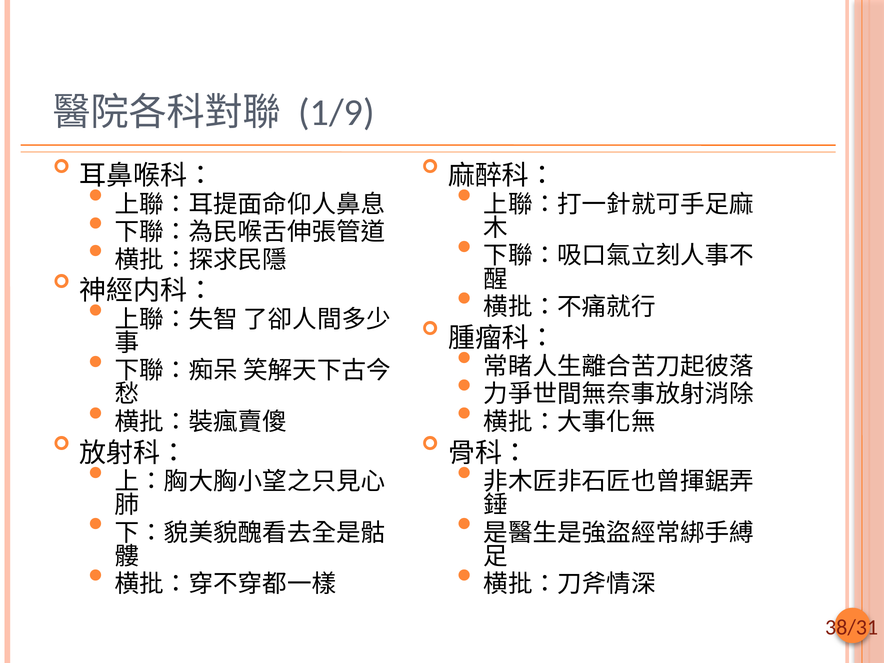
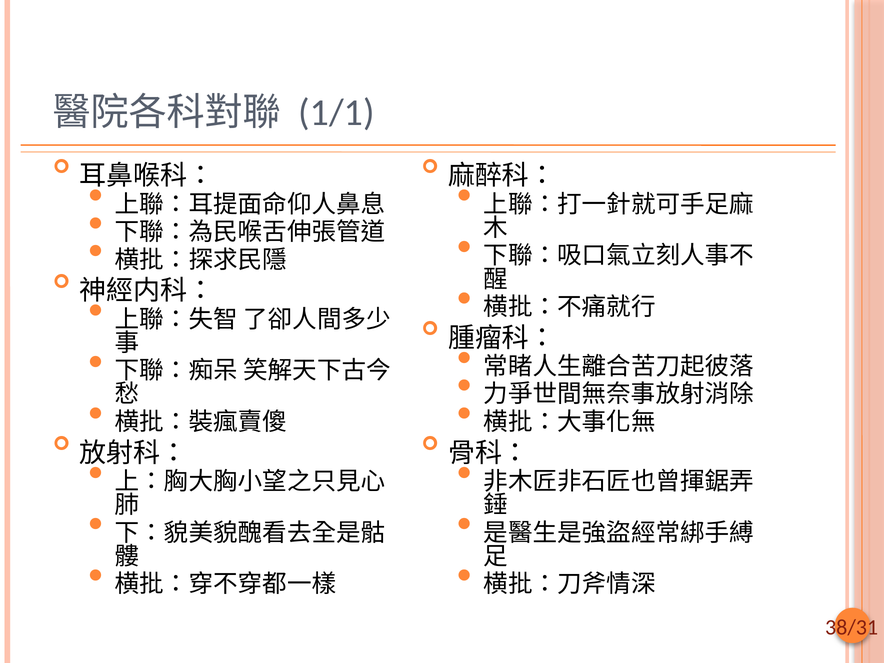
1/9: 1/9 -> 1/1
